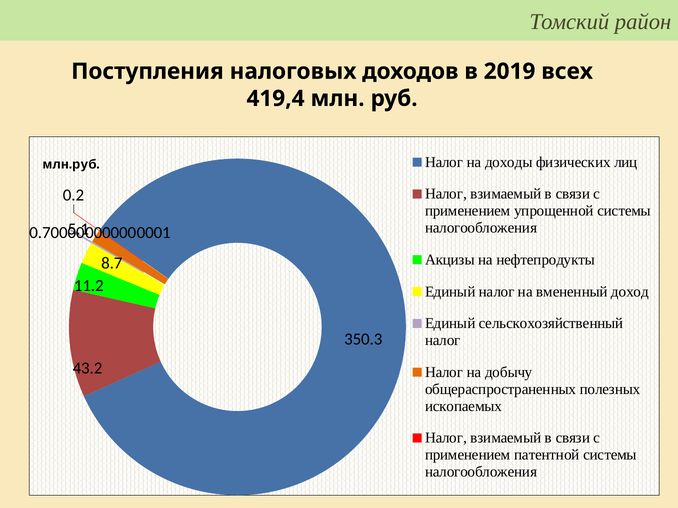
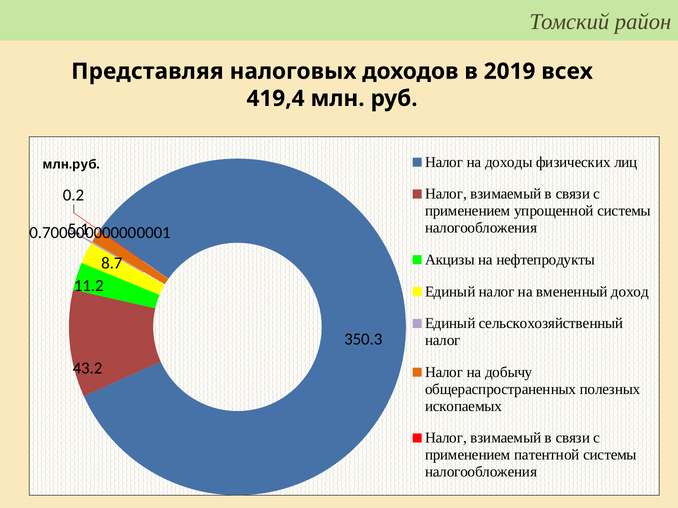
Поступления: Поступления -> Представляя
